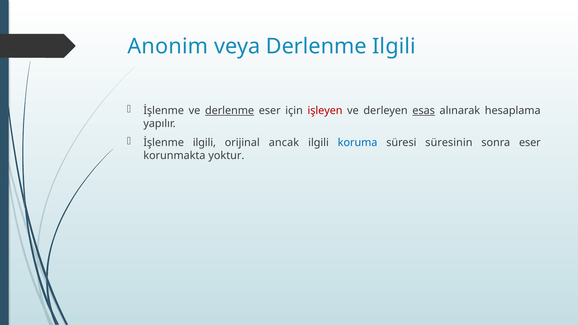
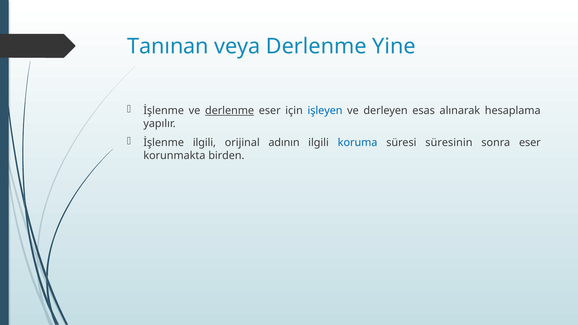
Anonim: Anonim -> Tanınan
Derlenme Ilgili: Ilgili -> Yine
işleyen colour: red -> blue
esas underline: present -> none
ancak: ancak -> adının
yoktur: yoktur -> birden
